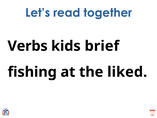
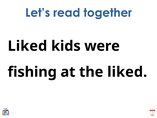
Verbs at (28, 46): Verbs -> Liked
brief: brief -> were
